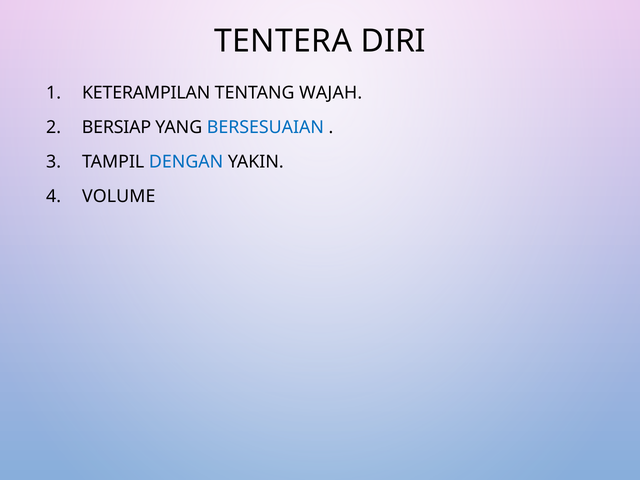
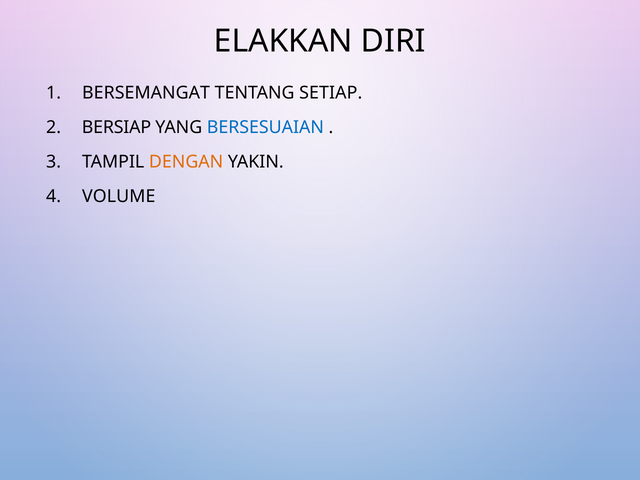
TENTERA: TENTERA -> ELAKKAN
KETERAMPILAN: KETERAMPILAN -> BERSEMANGAT
WAJAH: WAJAH -> SETIAP
DENGAN colour: blue -> orange
